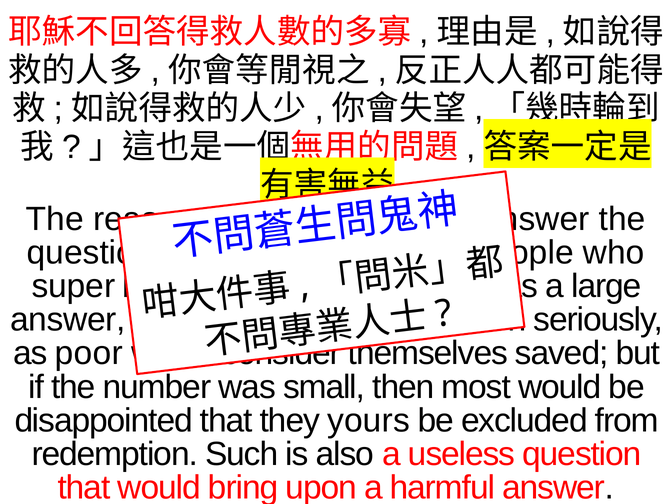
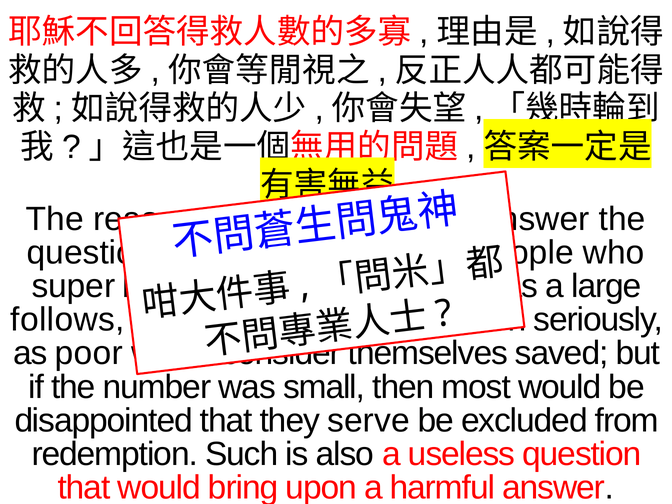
answer at (68, 320): answer -> follows
yours: yours -> serve
